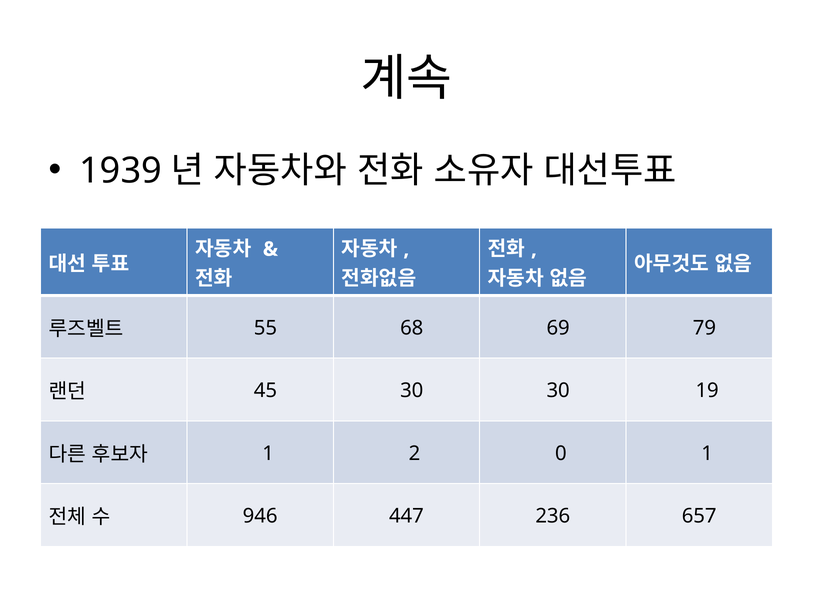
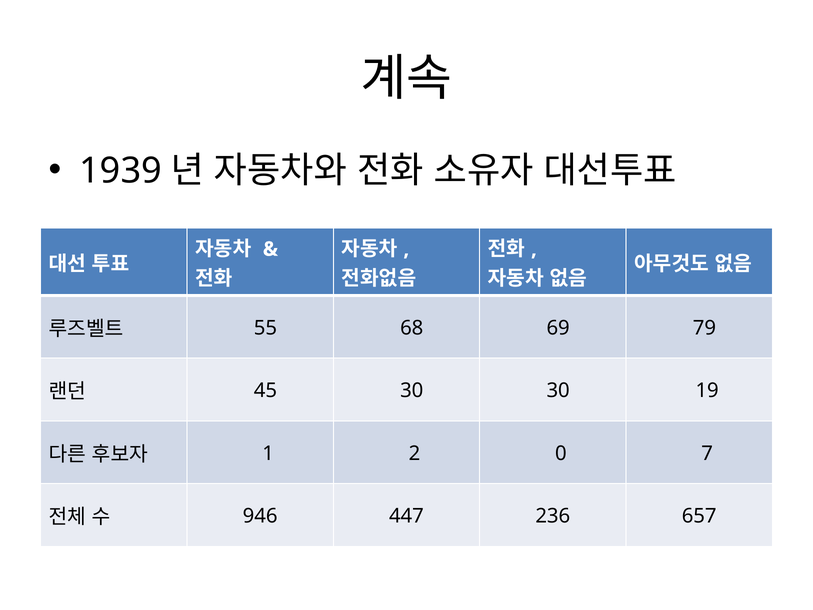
0 1: 1 -> 7
